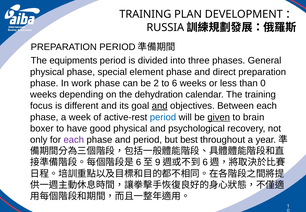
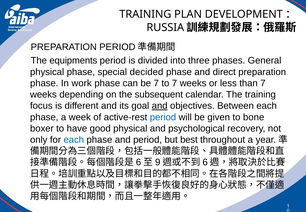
element: element -> decided
be 2: 2 -> 7
to 6: 6 -> 7
than 0: 0 -> 7
dehydration: dehydration -> subsequent
given underline: present -> none
brain: brain -> bone
each at (74, 140) colour: purple -> blue
